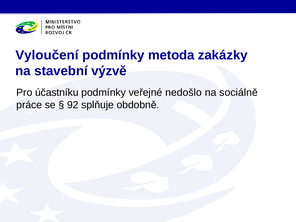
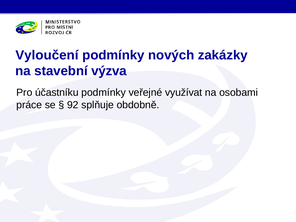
metoda: metoda -> nových
výzvě: výzvě -> výzva
nedošlo: nedošlo -> využívat
sociálně: sociálně -> osobami
